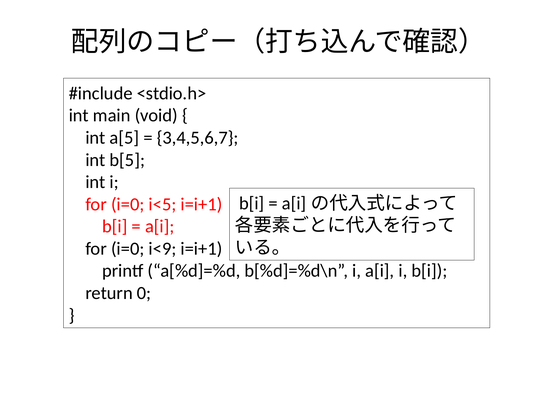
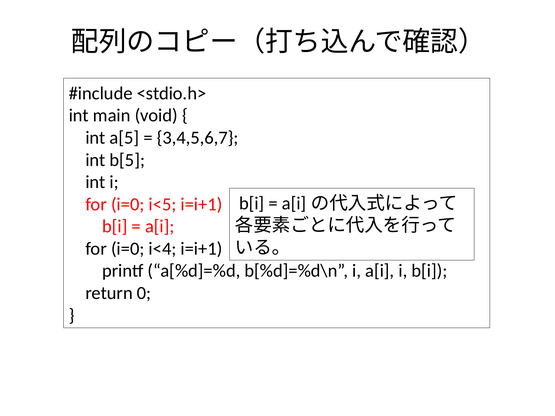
i<9: i<9 -> i<4
